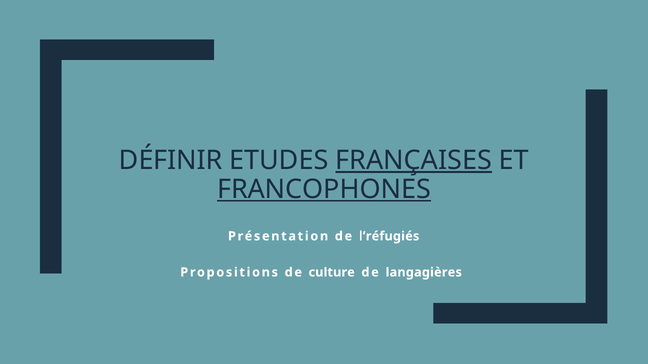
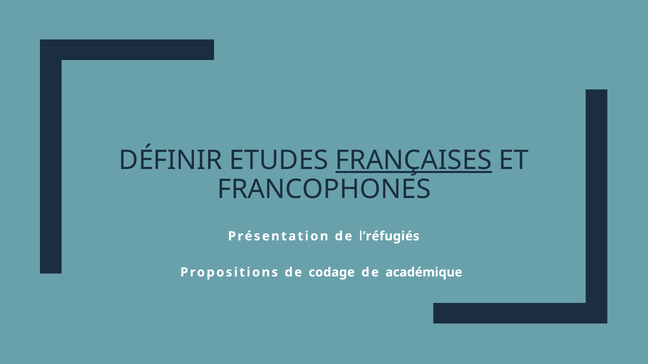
FRANCOPHONES underline: present -> none
culture: culture -> codage
langagières: langagières -> académique
